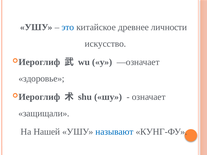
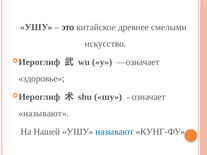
это colour: blue -> black
личности: личности -> смелыми
защищали at (44, 114): защищали -> называют
